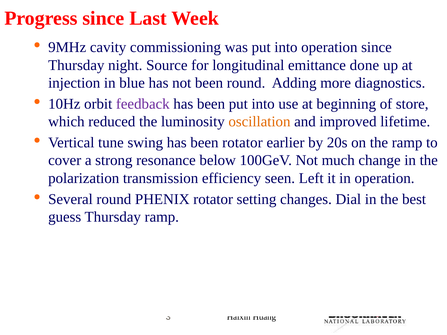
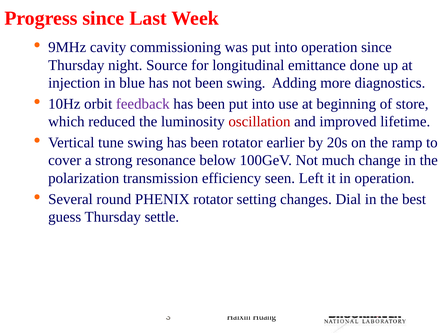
been round: round -> swing
oscillation colour: orange -> red
Thursday ramp: ramp -> settle
